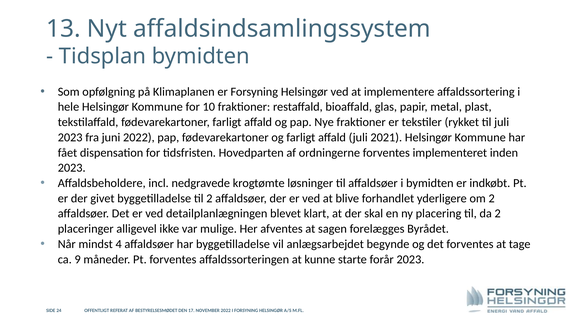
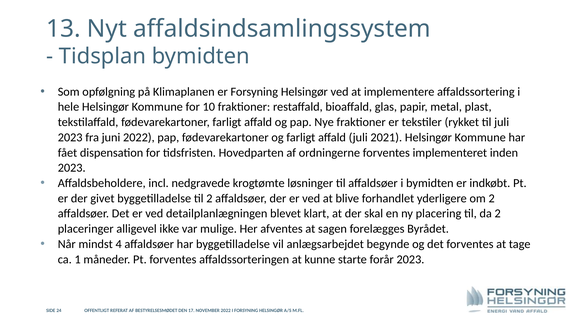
9: 9 -> 1
